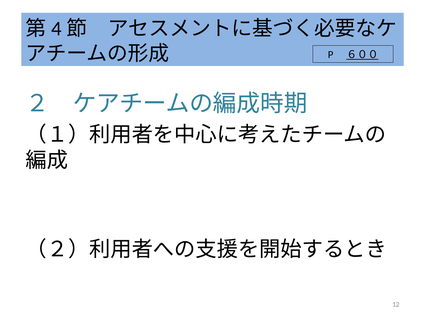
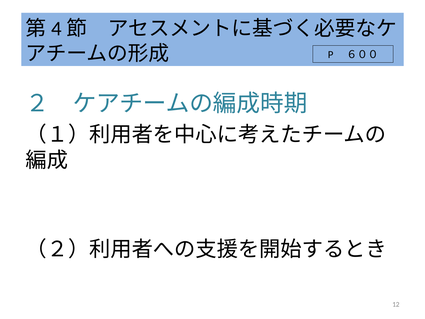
６００ underline: present -> none
